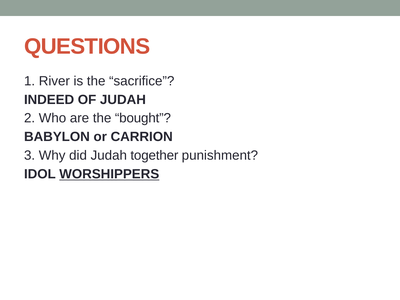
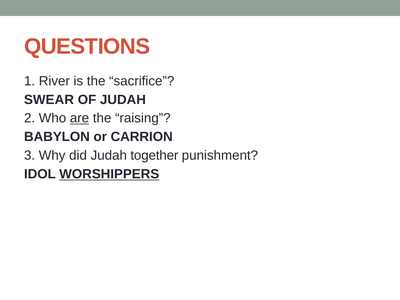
INDEED: INDEED -> SWEAR
are underline: none -> present
bought: bought -> raising
